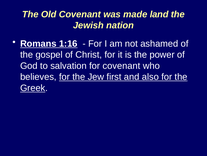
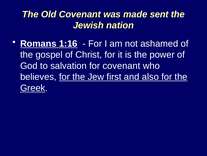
land: land -> sent
